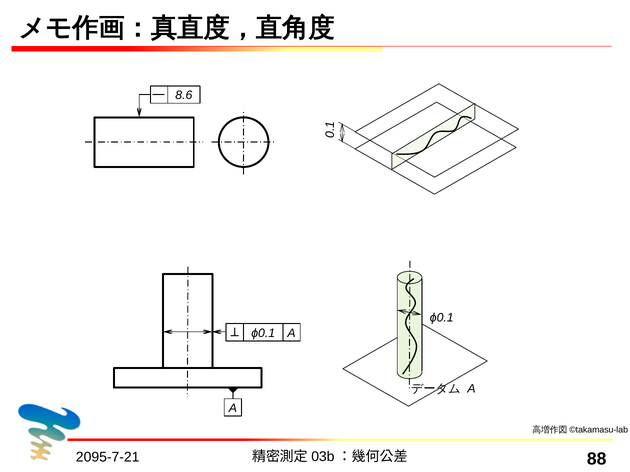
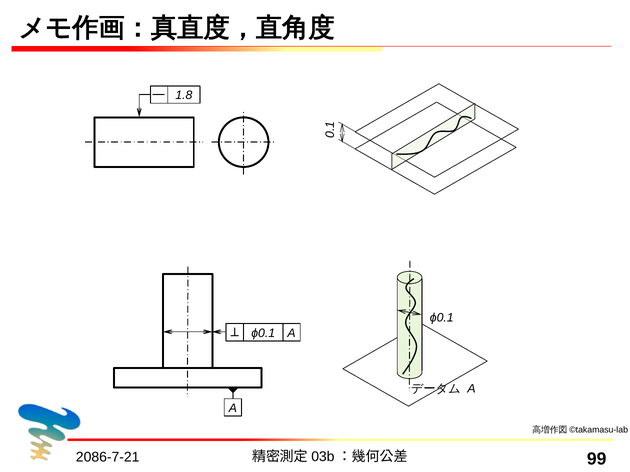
8.6: 8.6 -> 1.8
2095-7-21: 2095-7-21 -> 2086-7-21
88: 88 -> 99
